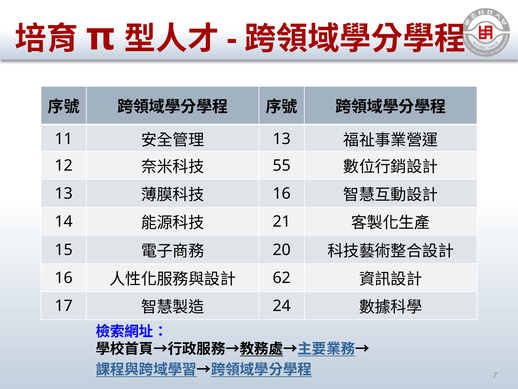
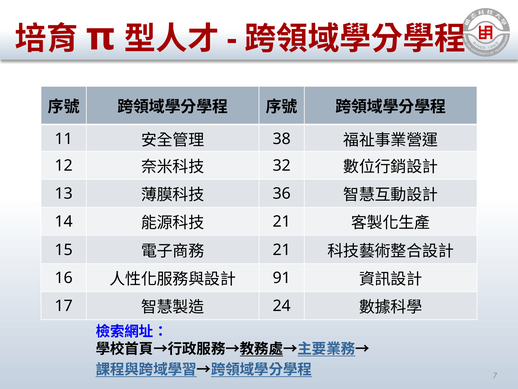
13 at (282, 139): 13 -> 38
55: 55 -> 32
16 at (282, 193): 16 -> 36
20 at (282, 249): 20 -> 21
62: 62 -> 91
